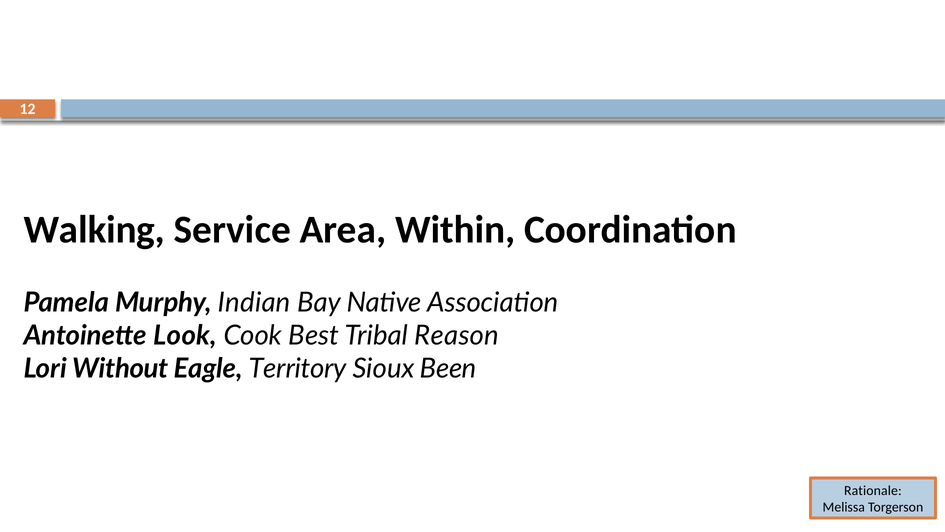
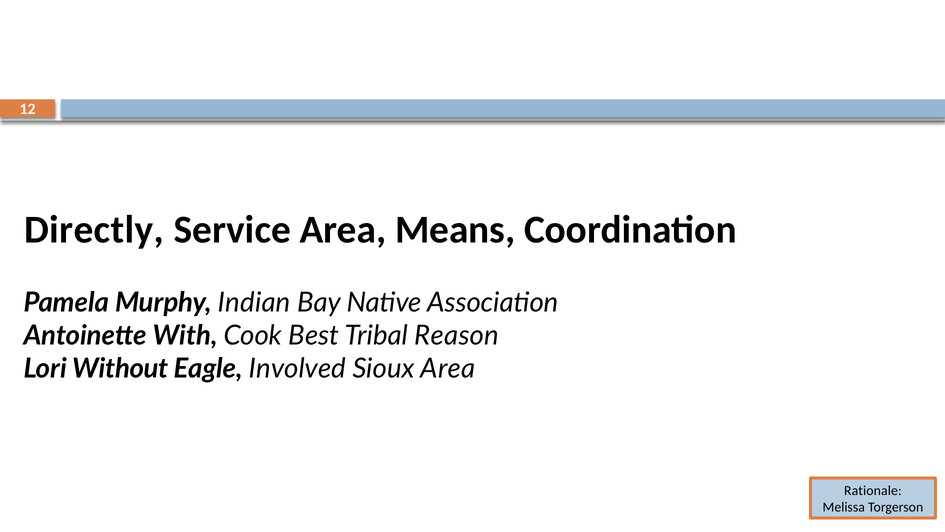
Walking: Walking -> Directly
Within: Within -> Means
Look: Look -> With
Territory: Territory -> Involved
Sioux Been: Been -> Area
